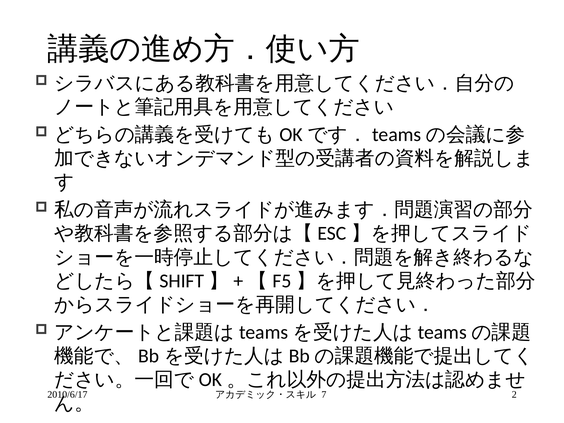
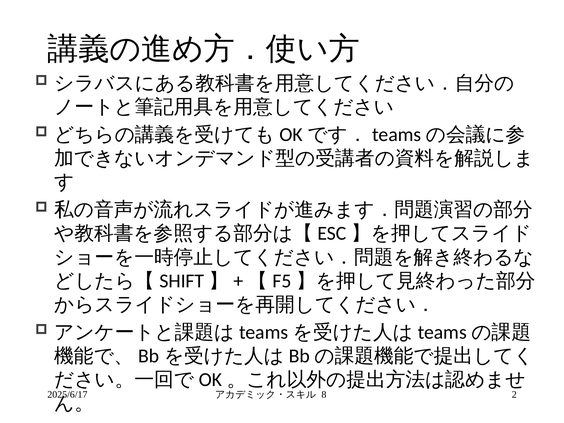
2010/6/17: 2010/6/17 -> 2025/6/17
7: 7 -> 8
